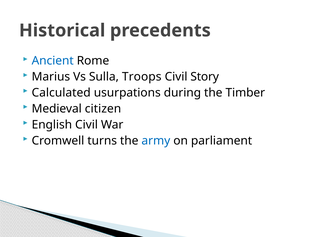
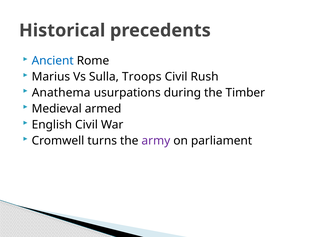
Story: Story -> Rush
Calculated: Calculated -> Anathema
citizen: citizen -> armed
army colour: blue -> purple
